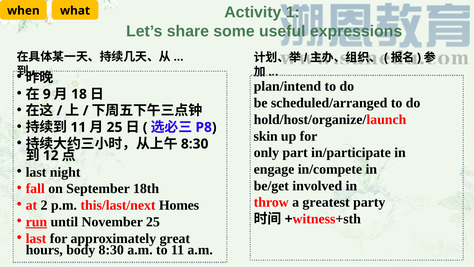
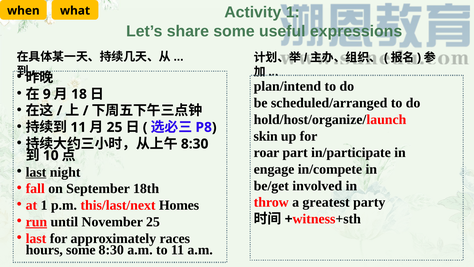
only: only -> roar
12: 12 -> 10
last at (36, 172) underline: none -> present
at 2: 2 -> 1
great: great -> races
hours body: body -> some
